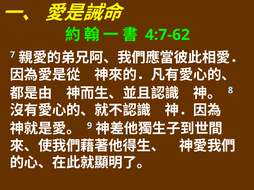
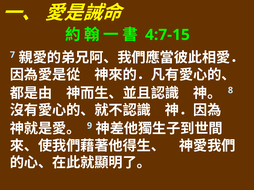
4:7-62: 4:7-62 -> 4:7-15
